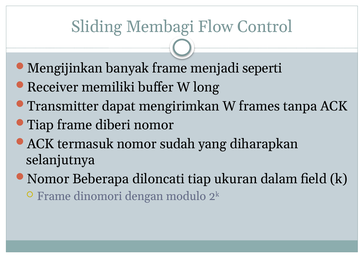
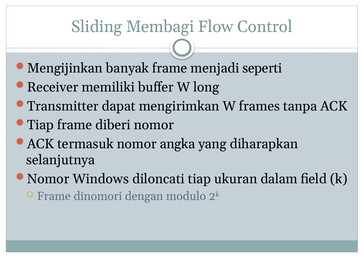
sudah: sudah -> angka
Beberapa: Beberapa -> Windows
